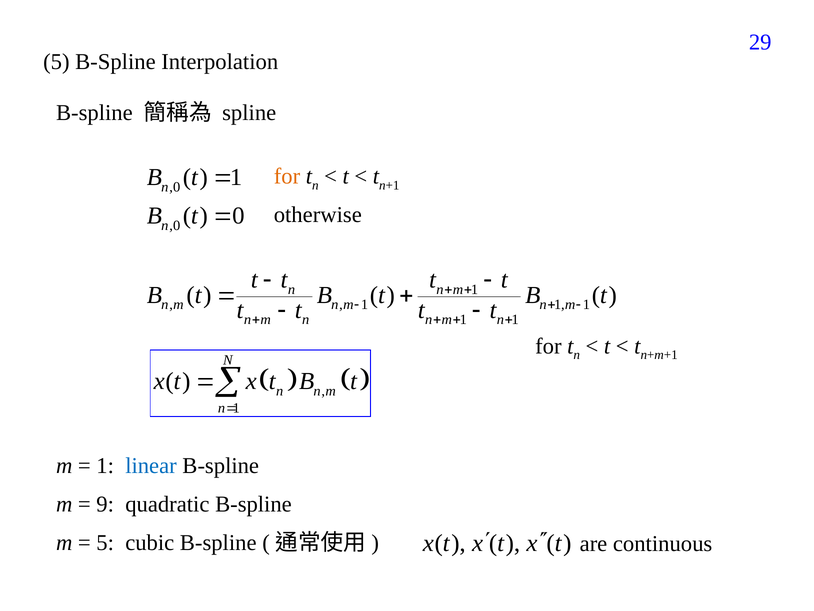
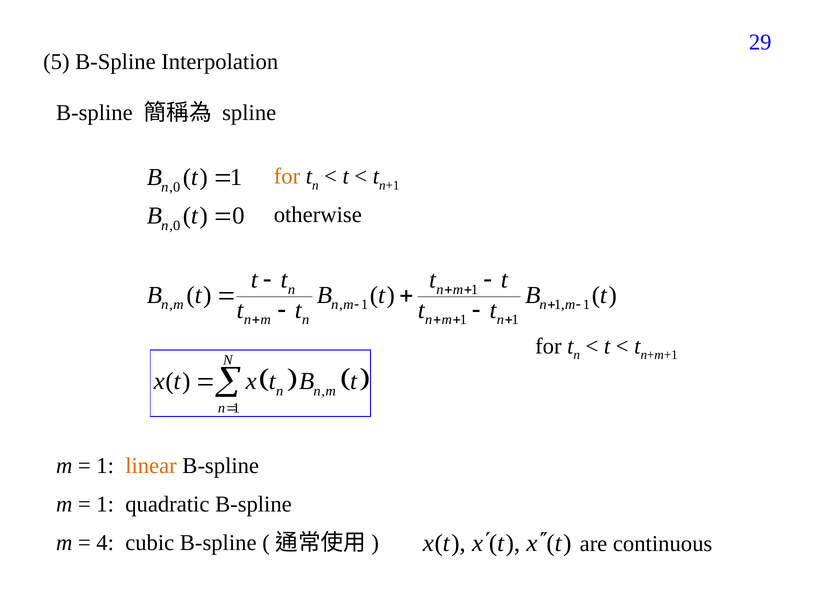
linear colour: blue -> orange
9 at (105, 504): 9 -> 1
5 at (105, 542): 5 -> 4
